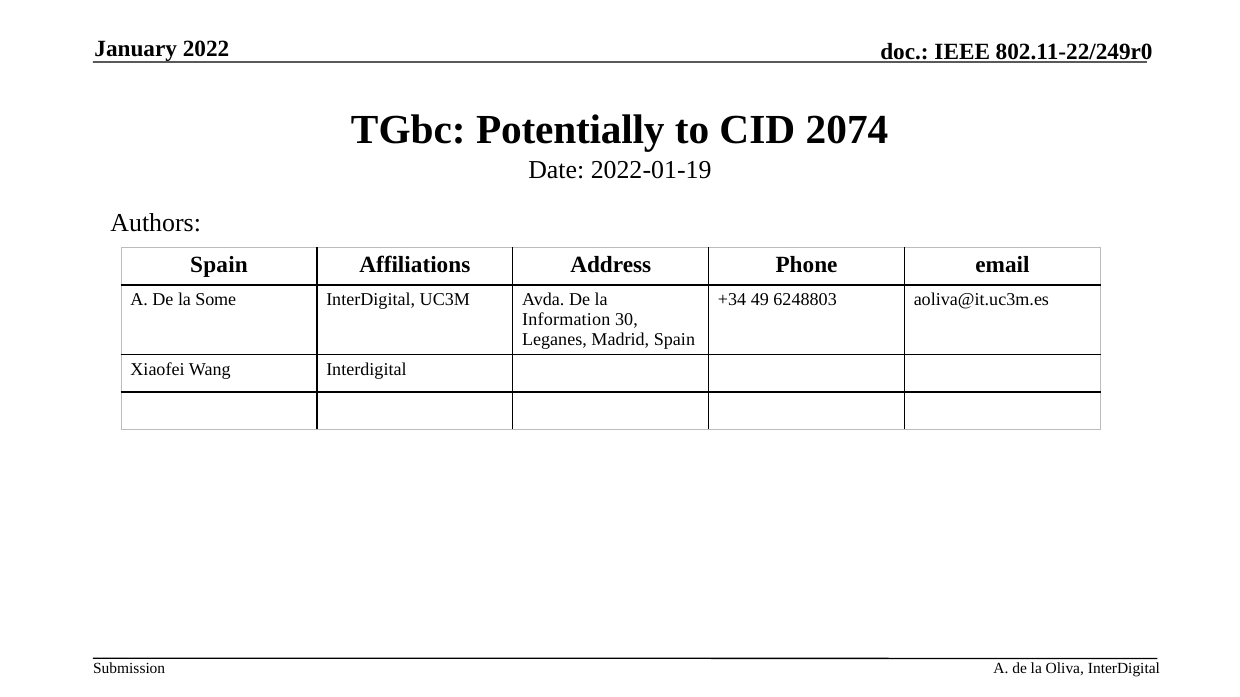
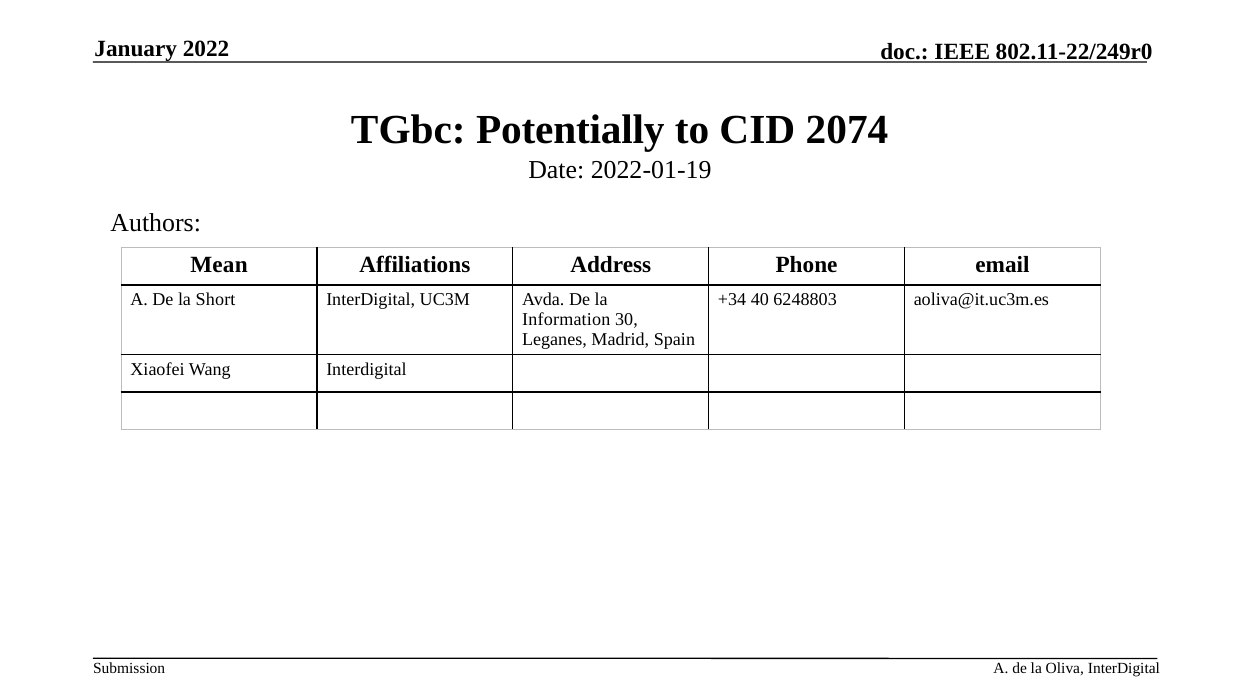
Spain at (219, 265): Spain -> Mean
Some: Some -> Short
49: 49 -> 40
